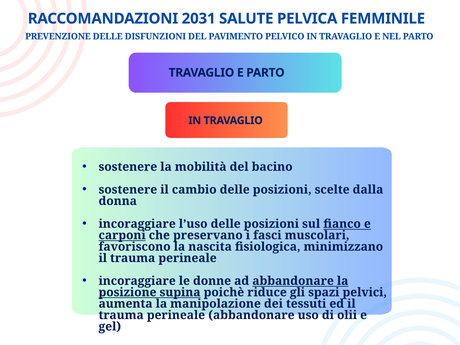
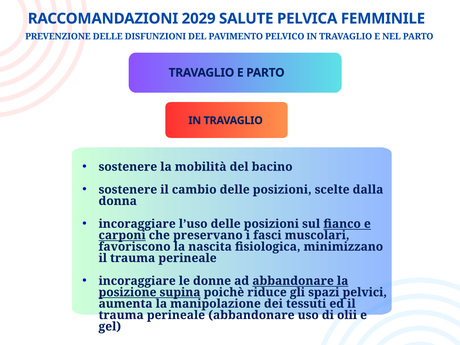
2031: 2031 -> 2029
